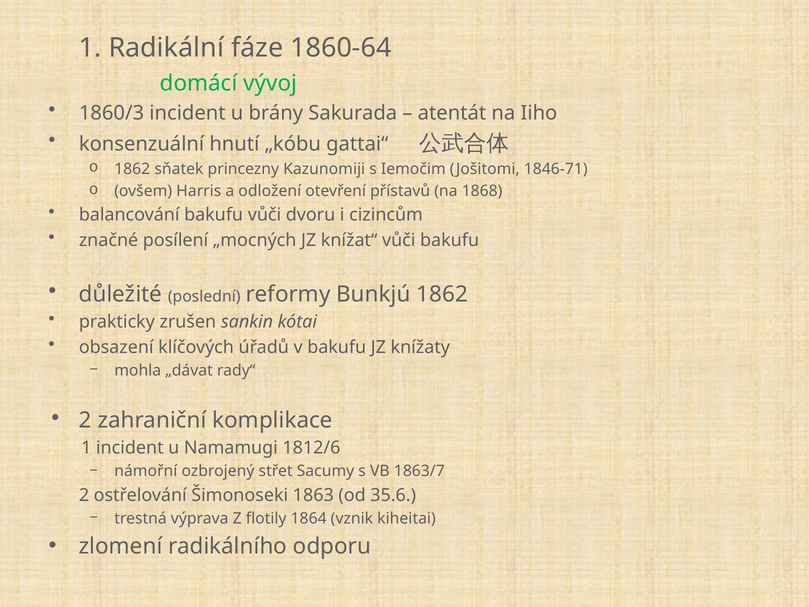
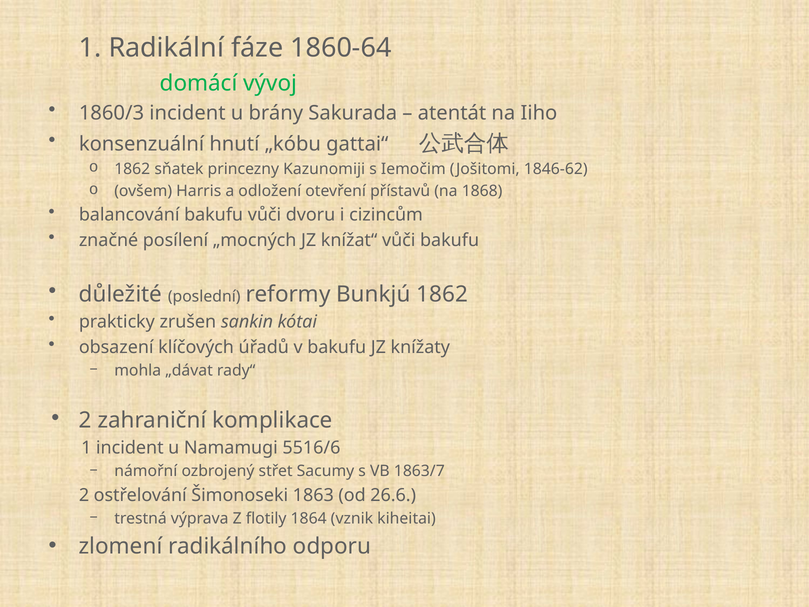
1846-71: 1846-71 -> 1846-62
1812/6: 1812/6 -> 5516/6
35.6: 35.6 -> 26.6
